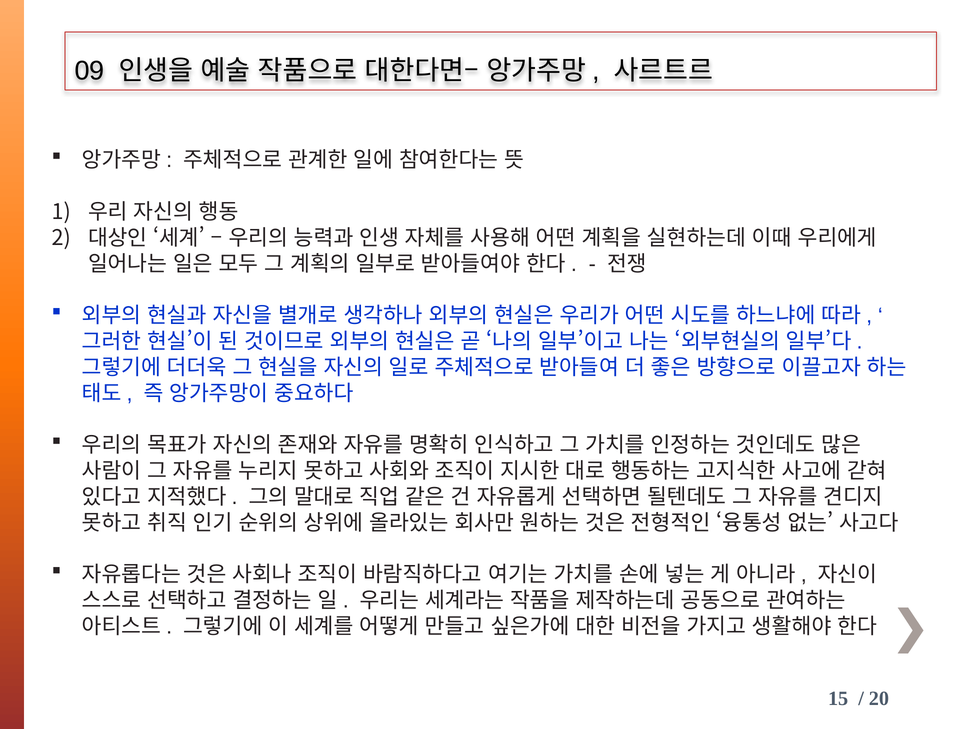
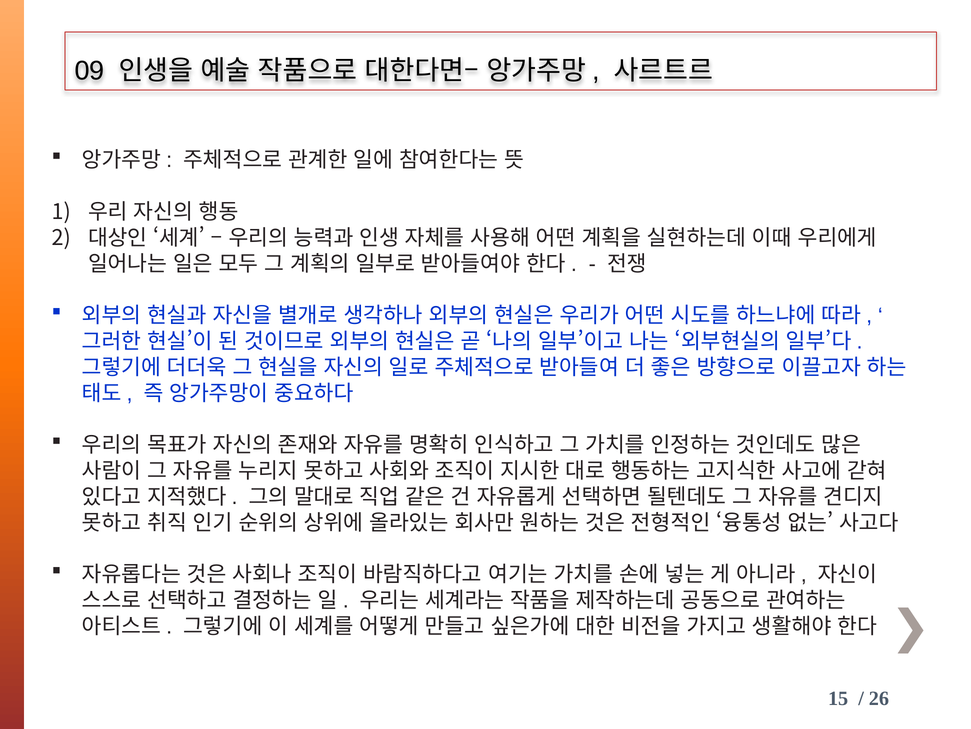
20: 20 -> 26
